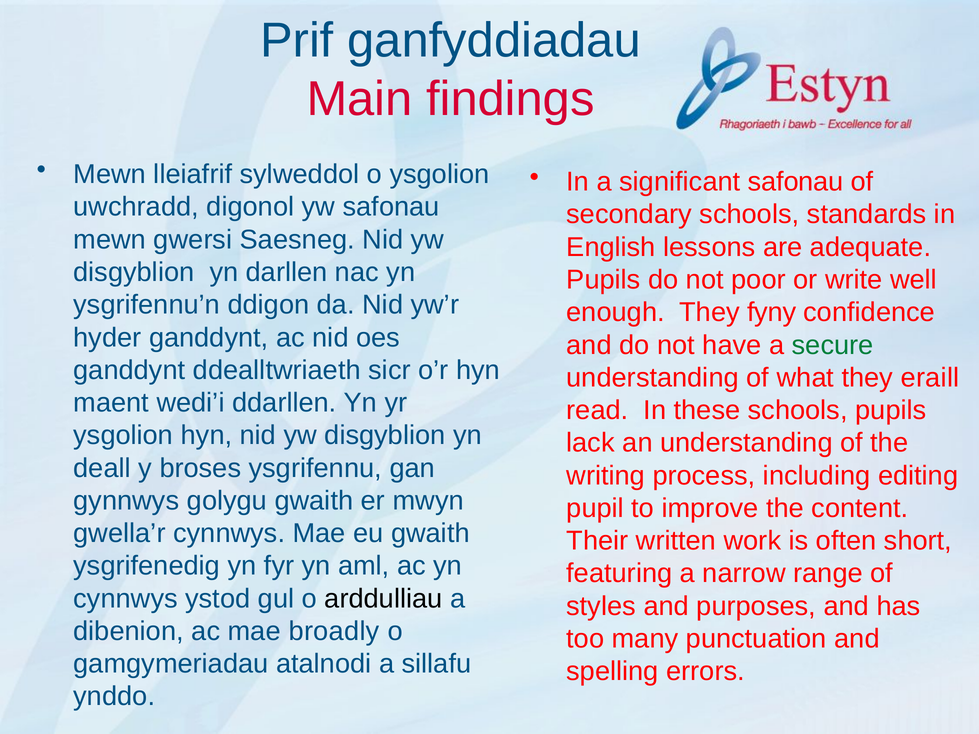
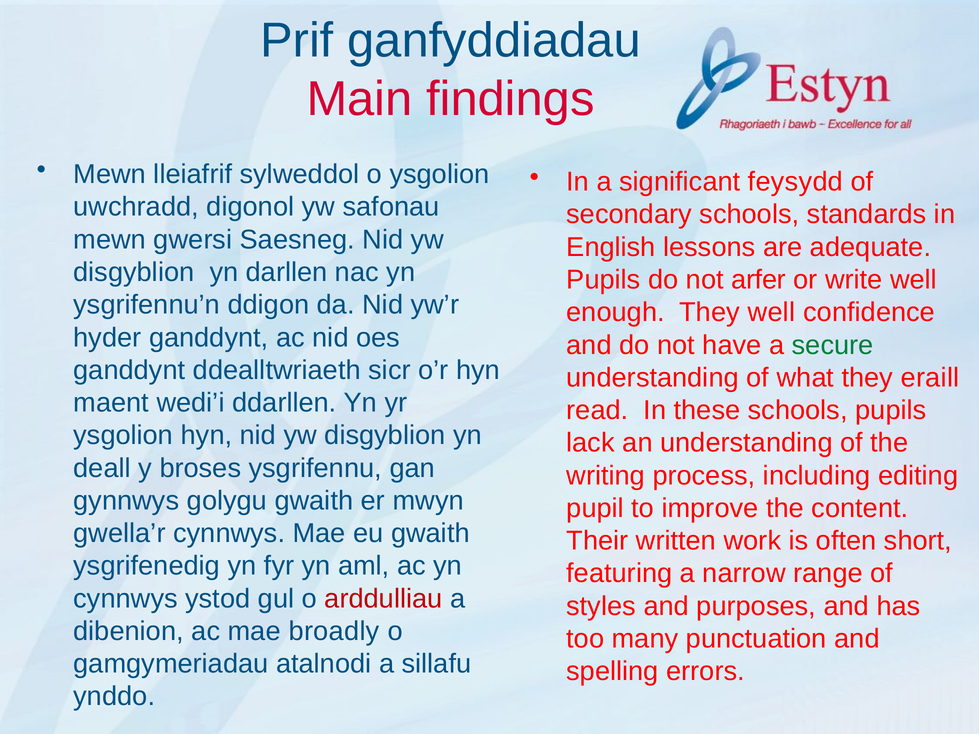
significant safonau: safonau -> feysydd
poor: poor -> arfer
They fyny: fyny -> well
arddulliau colour: black -> red
